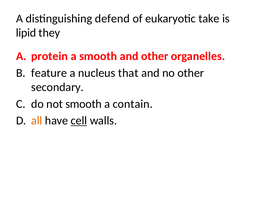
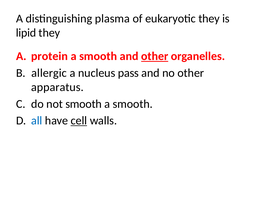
defend: defend -> plasma
eukaryotic take: take -> they
other at (155, 56) underline: none -> present
feature: feature -> allergic
that: that -> pass
secondary: secondary -> apparatus
contain at (133, 104): contain -> smooth
all colour: orange -> blue
